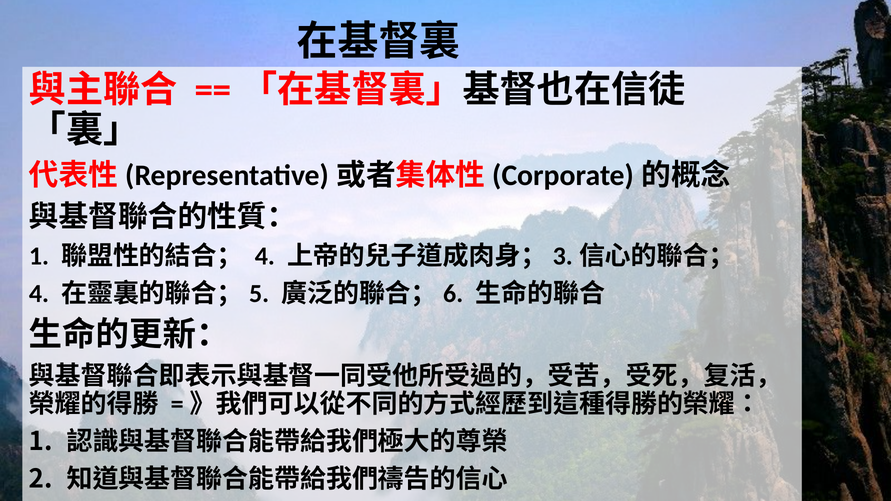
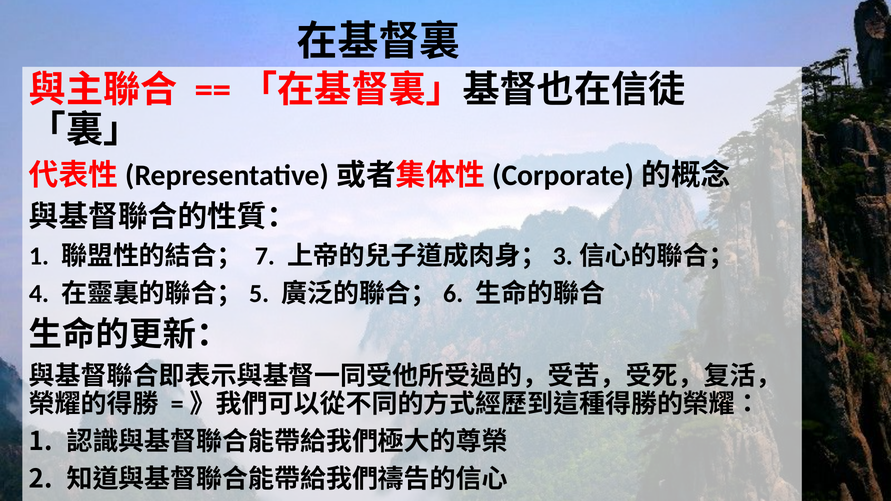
4 at (265, 256): 4 -> 7
